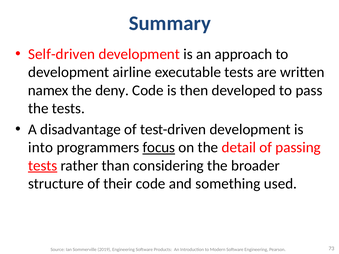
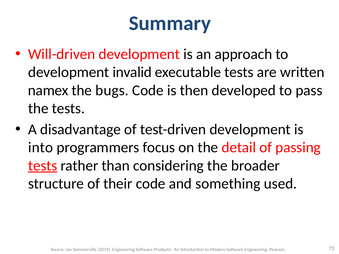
Self-driven: Self-driven -> Will-driven
airline: airline -> invalid
deny: deny -> bugs
focus underline: present -> none
